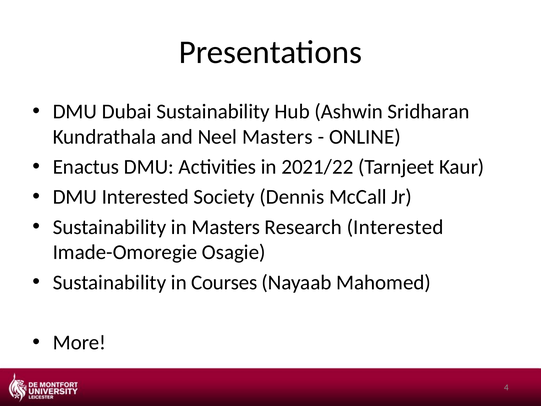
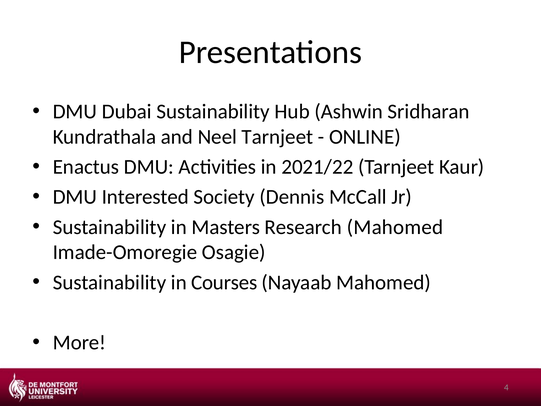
Neel Masters: Masters -> Tarnjeet
Research Interested: Interested -> Mahomed
